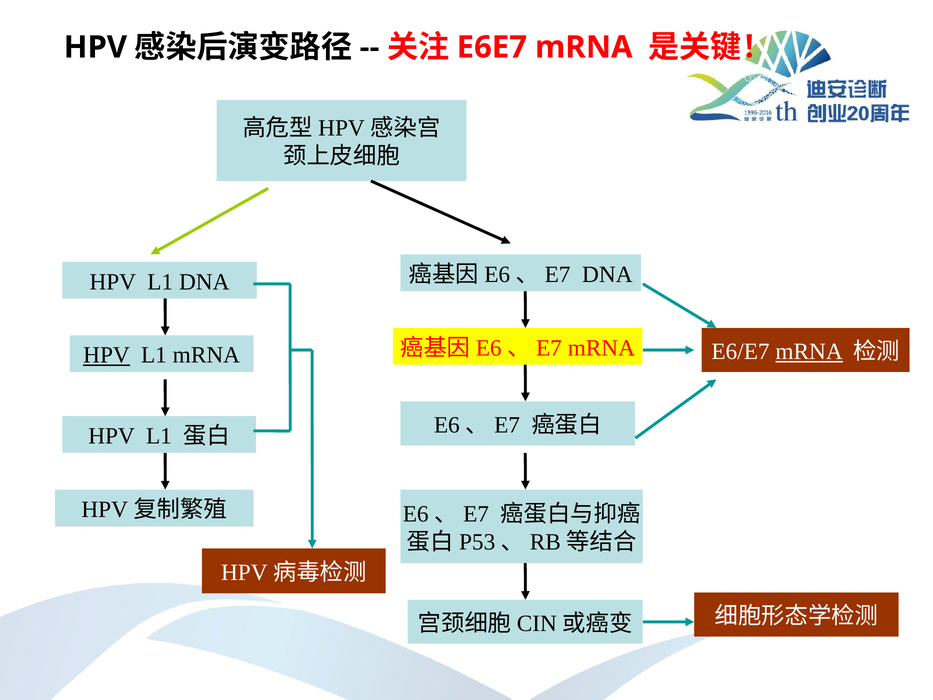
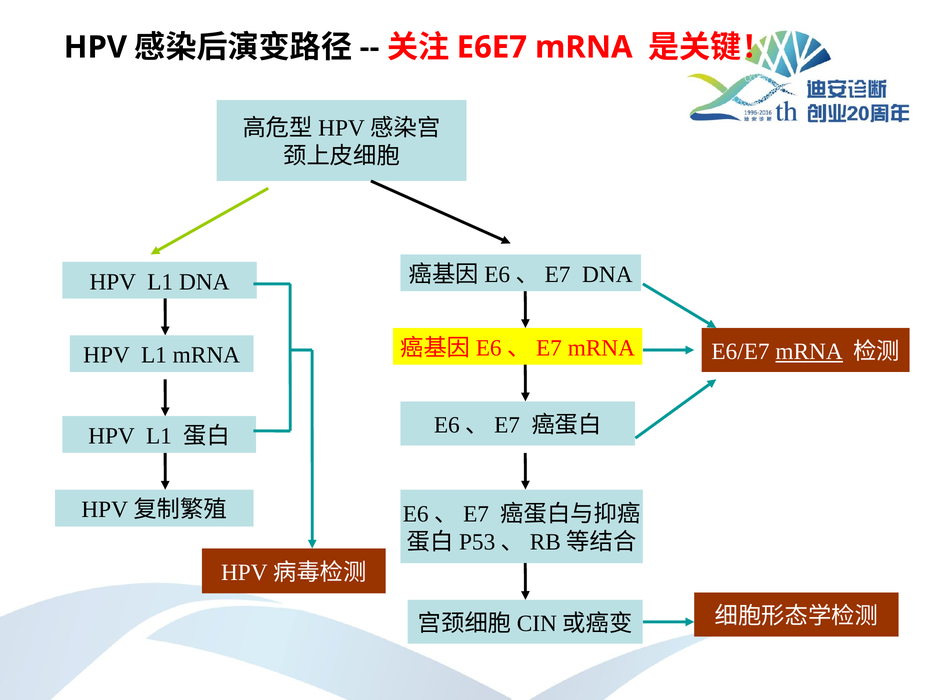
HPV at (106, 355) underline: present -> none
